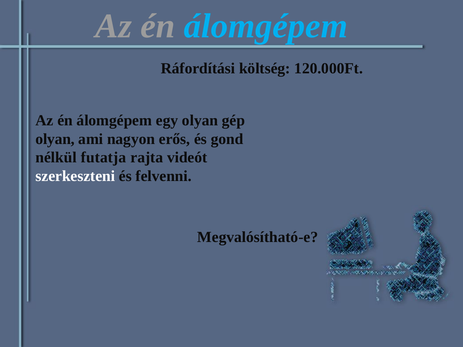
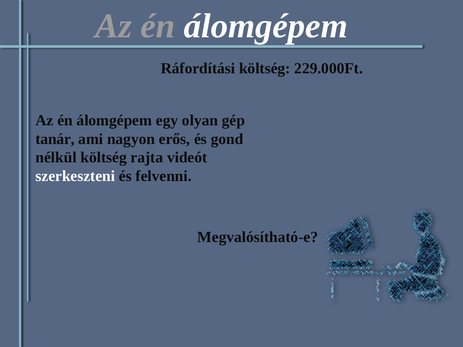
álomgépem at (266, 26) colour: light blue -> white
120.000Ft: 120.000Ft -> 229.000Ft
olyan at (55, 139): olyan -> tanár
nélkül futatja: futatja -> költség
